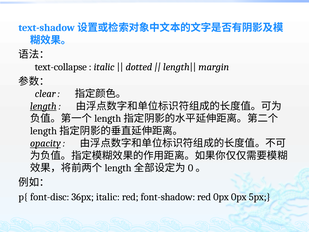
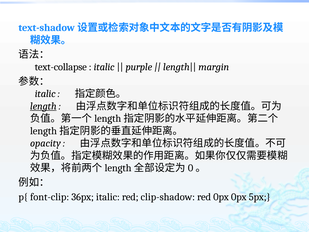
dotted: dotted -> purple
clear at (45, 94): clear -> italic
opacity underline: present -> none
font-disc: font-disc -> font-clip
font-shadow: font-shadow -> clip-shadow
